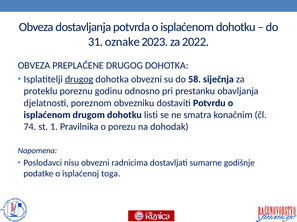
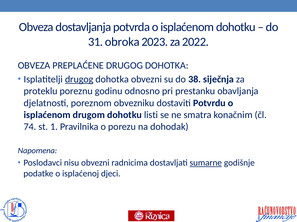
oznake: oznake -> obroka
58: 58 -> 38
sumarne underline: none -> present
toga: toga -> djeci
